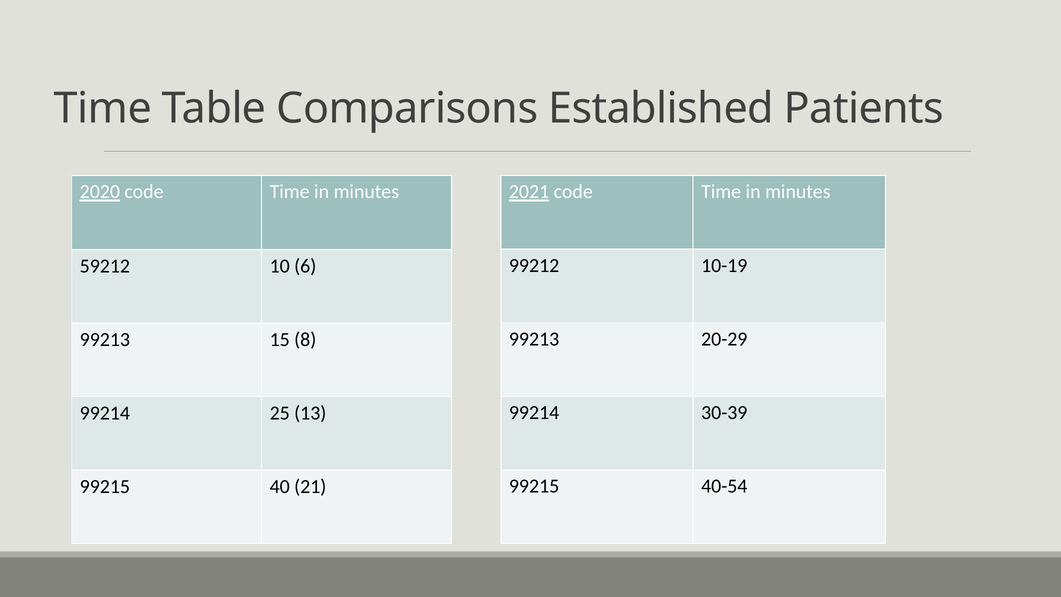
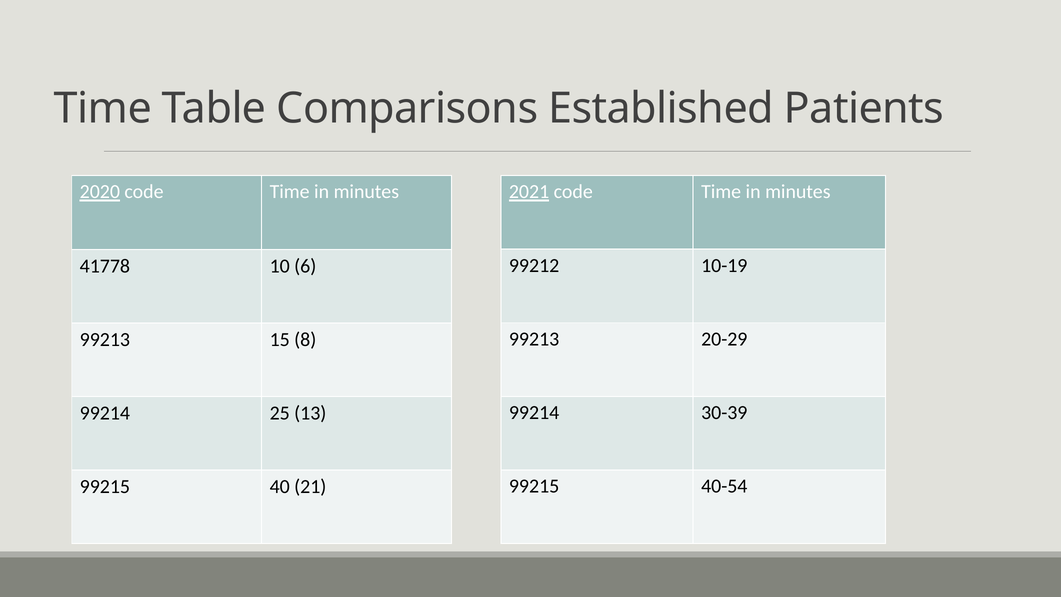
59212: 59212 -> 41778
